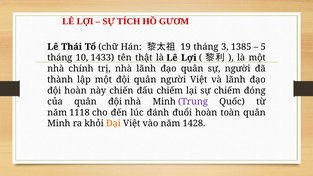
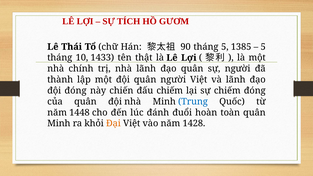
19: 19 -> 90
tháng 3: 3 -> 5
đội hoàn: hoàn -> đóng
Trung colour: purple -> blue
1118: 1118 -> 1448
